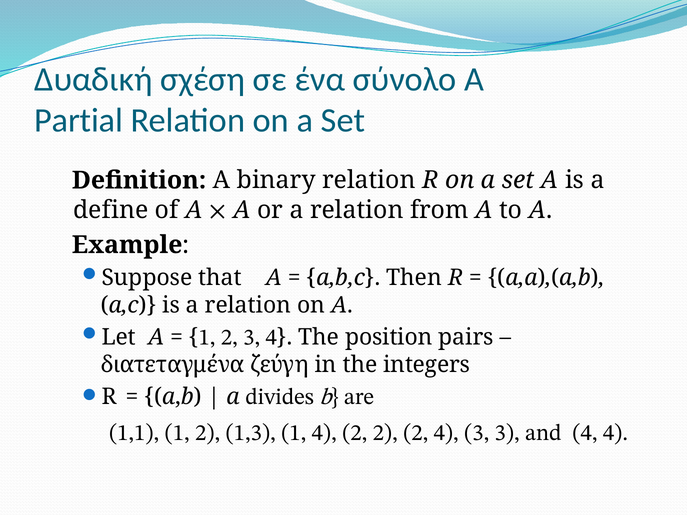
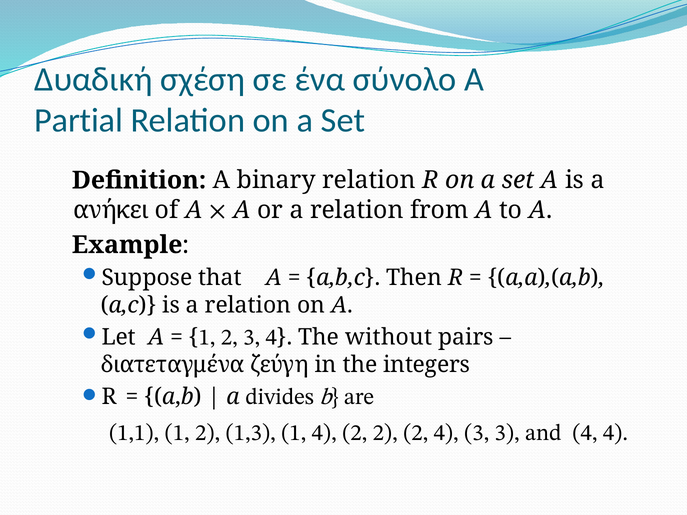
define: define -> ανήκει
position: position -> without
